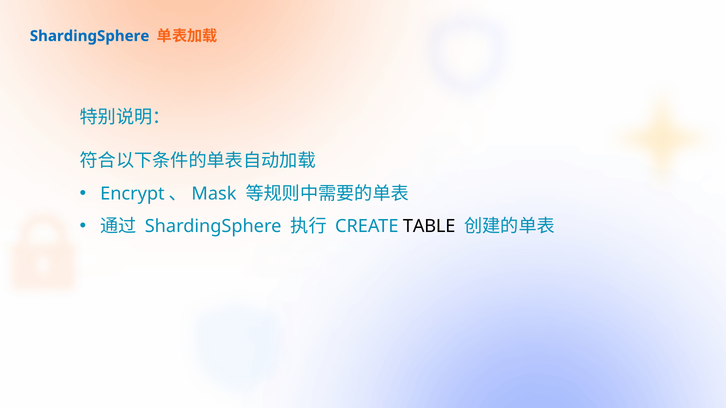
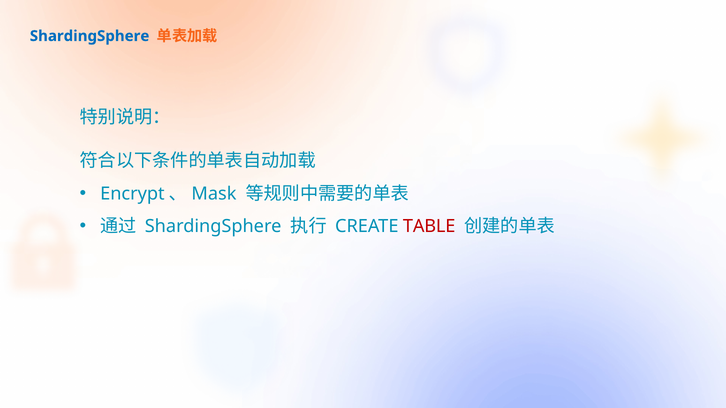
TABLE colour: black -> red
